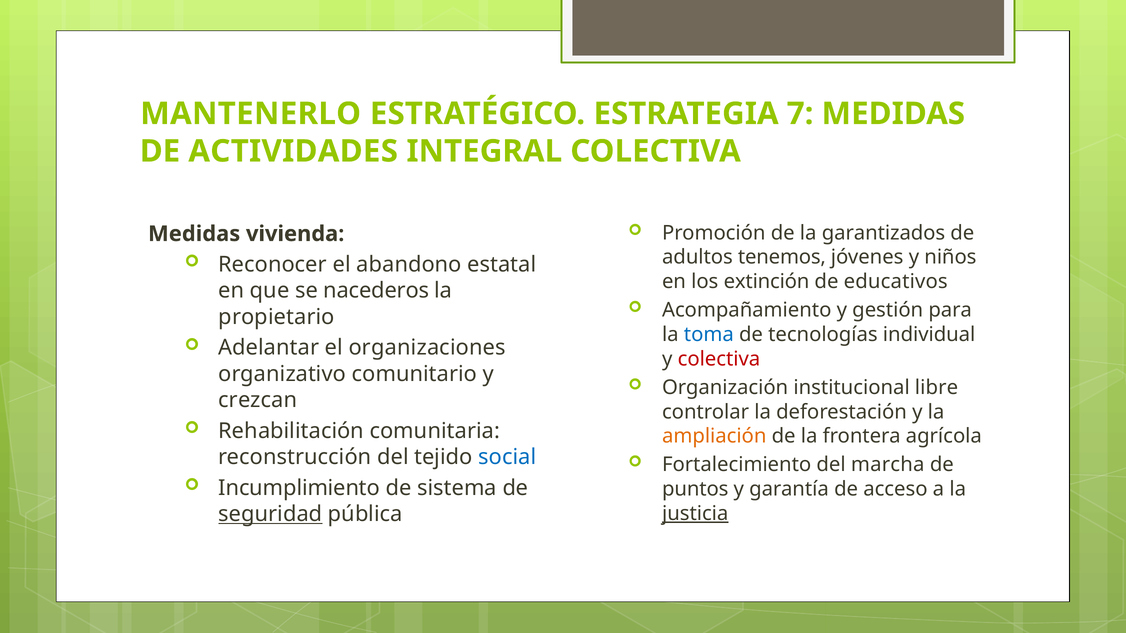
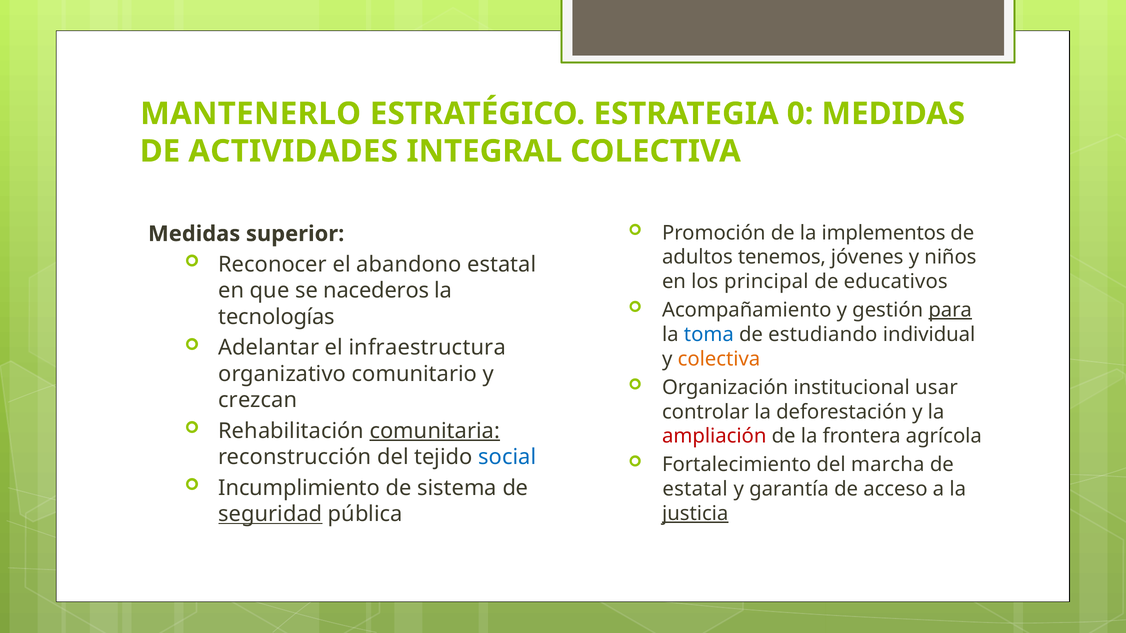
7: 7 -> 0
garantizados: garantizados -> implementos
vivienda: vivienda -> superior
extinción: extinción -> principal
para underline: none -> present
propietario: propietario -> tecnologías
tecnologías: tecnologías -> estudiando
organizaciones: organizaciones -> infraestructura
colectiva at (719, 359) colour: red -> orange
libre: libre -> usar
comunitaria underline: none -> present
ampliación colour: orange -> red
puntos at (695, 489): puntos -> estatal
